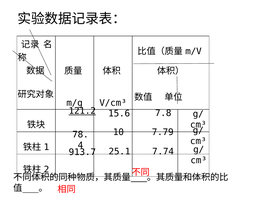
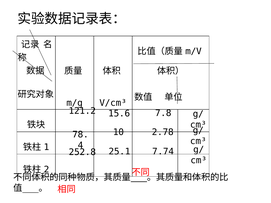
121.2 underline: present -> none
7.79: 7.79 -> 2.78
913.7: 913.7 -> 252.8
